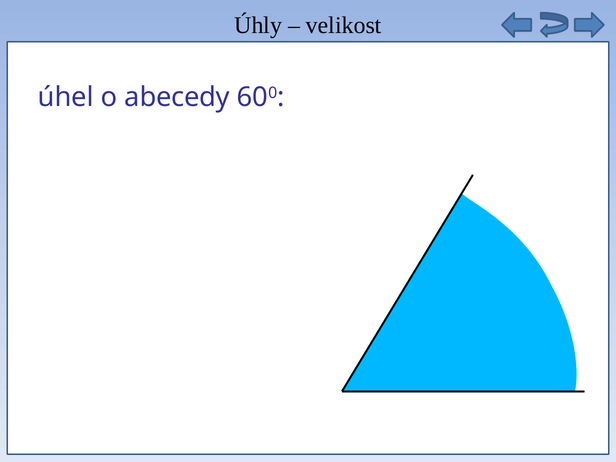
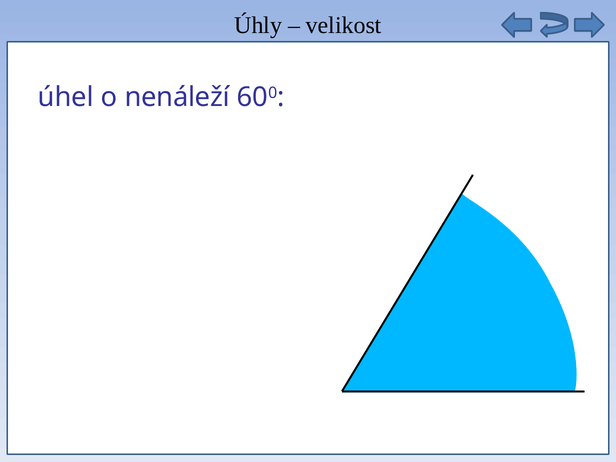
abecedy: abecedy -> nenáleží
